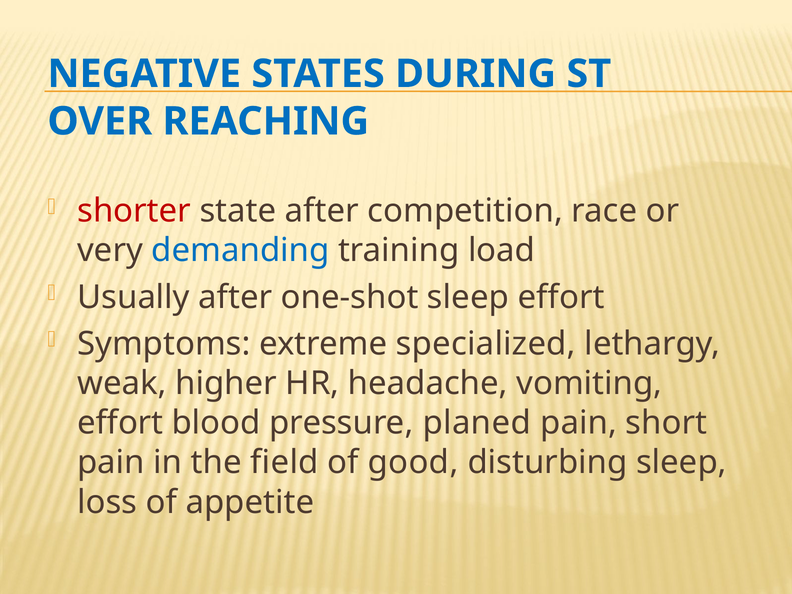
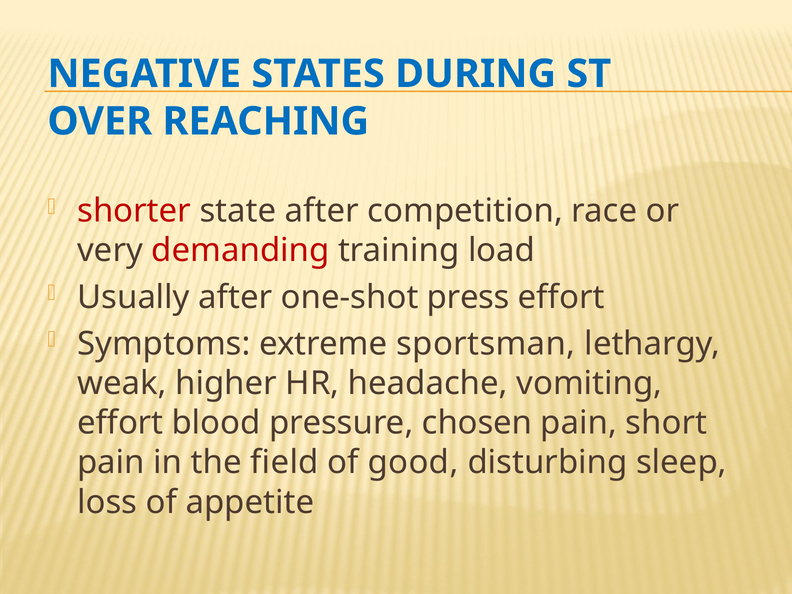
demanding colour: blue -> red
one-shot sleep: sleep -> press
specialized: specialized -> sportsman
planed: planed -> chosen
